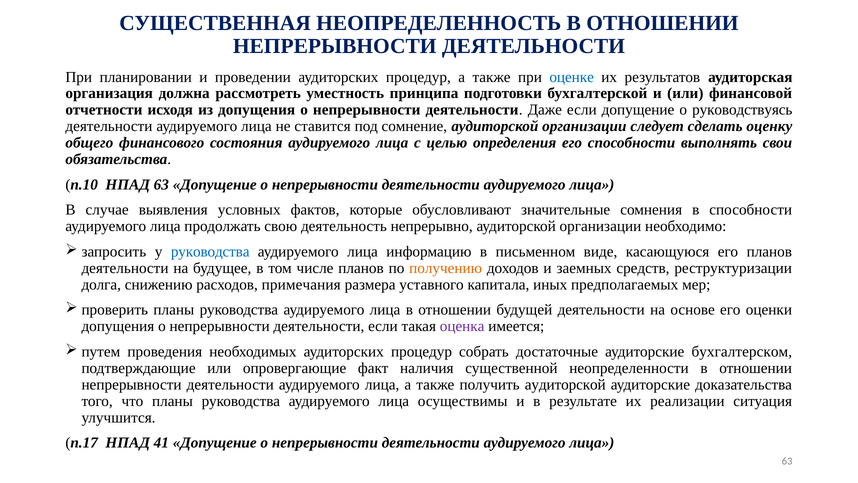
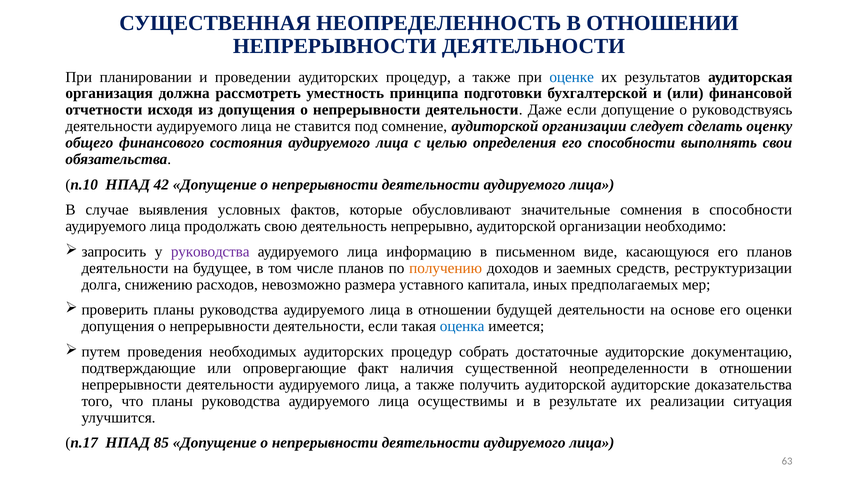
НПАД 63: 63 -> 42
руководства at (210, 252) colour: blue -> purple
примечания: примечания -> невозможно
оценка colour: purple -> blue
бухгалтерском: бухгалтерском -> документацию
41: 41 -> 85
